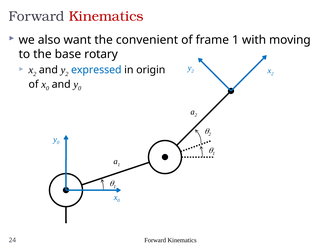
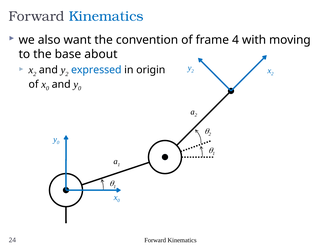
Kinematics at (106, 16) colour: red -> blue
convenient: convenient -> convention
frame 1: 1 -> 4
rotary: rotary -> about
